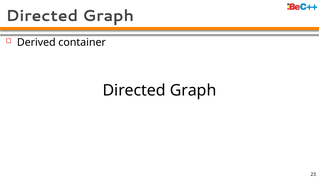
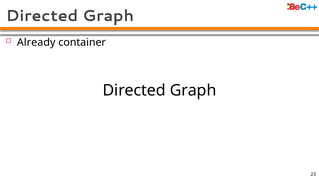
Derived: Derived -> Already
